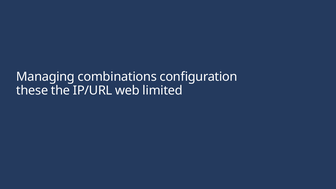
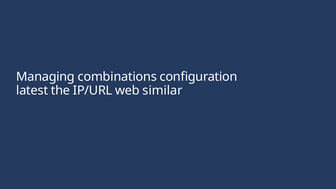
these: these -> latest
limited: limited -> similar
